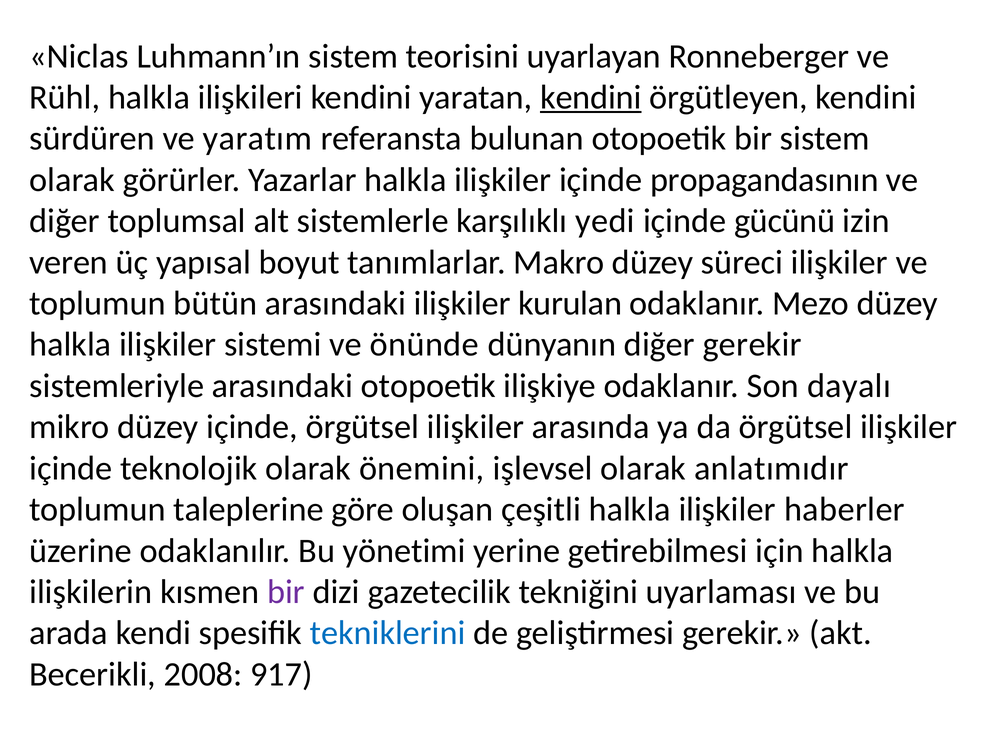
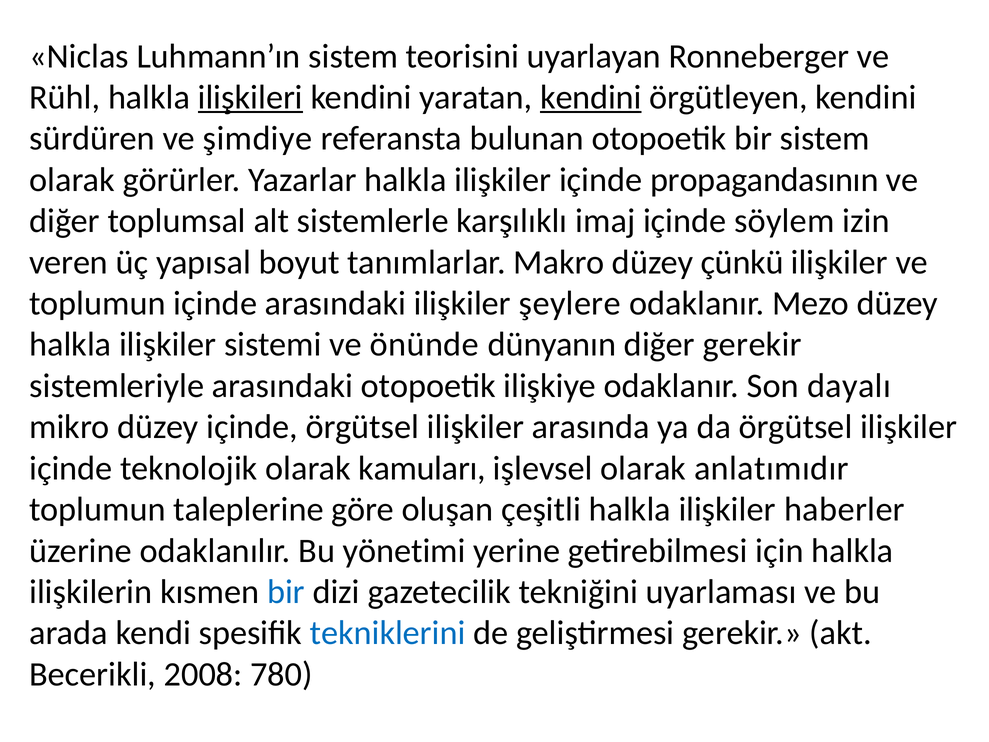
ilişkileri underline: none -> present
yaratım: yaratım -> şimdiye
yedi: yedi -> imaj
gücünü: gücünü -> söylem
süreci: süreci -> çünkü
toplumun bütün: bütün -> içinde
kurulan: kurulan -> şeylere
önemini: önemini -> kamuları
bir at (286, 592) colour: purple -> blue
917: 917 -> 780
